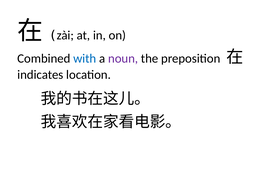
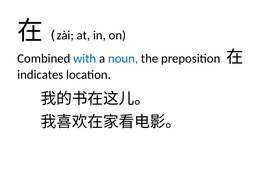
noun colour: purple -> blue
